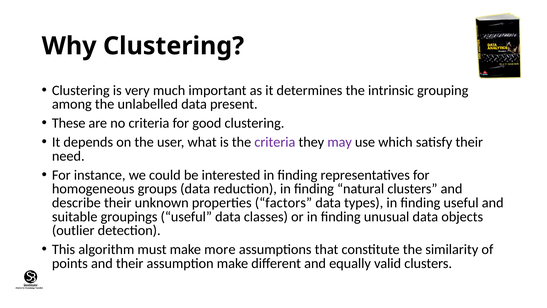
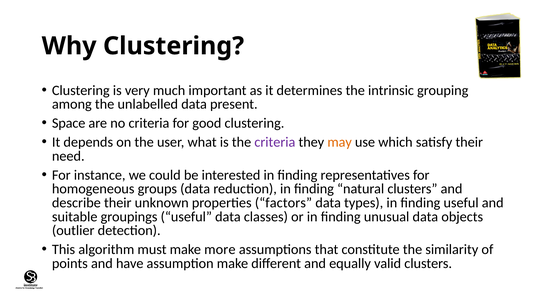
These: These -> Space
may colour: purple -> orange
and their: their -> have
